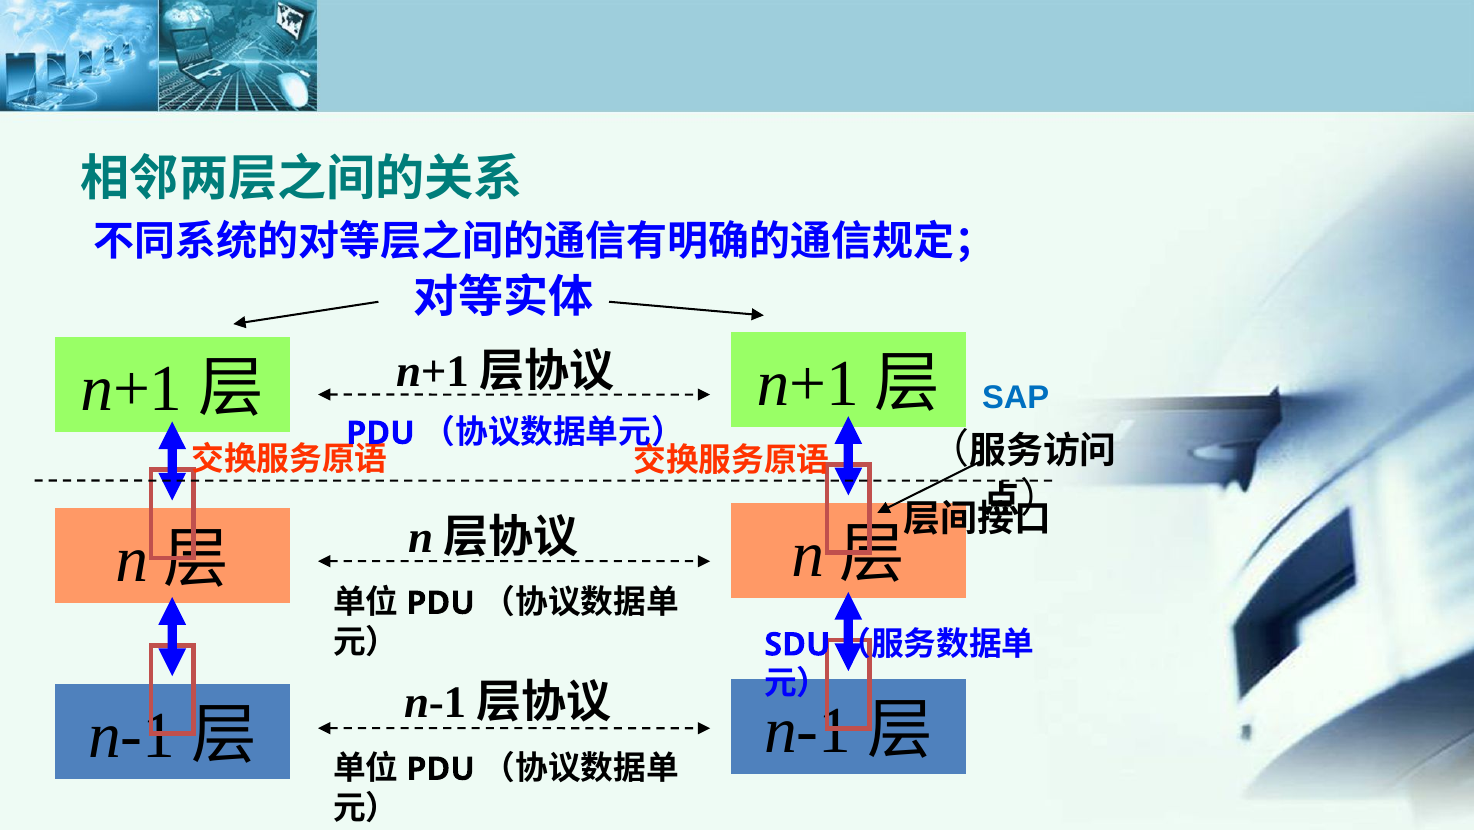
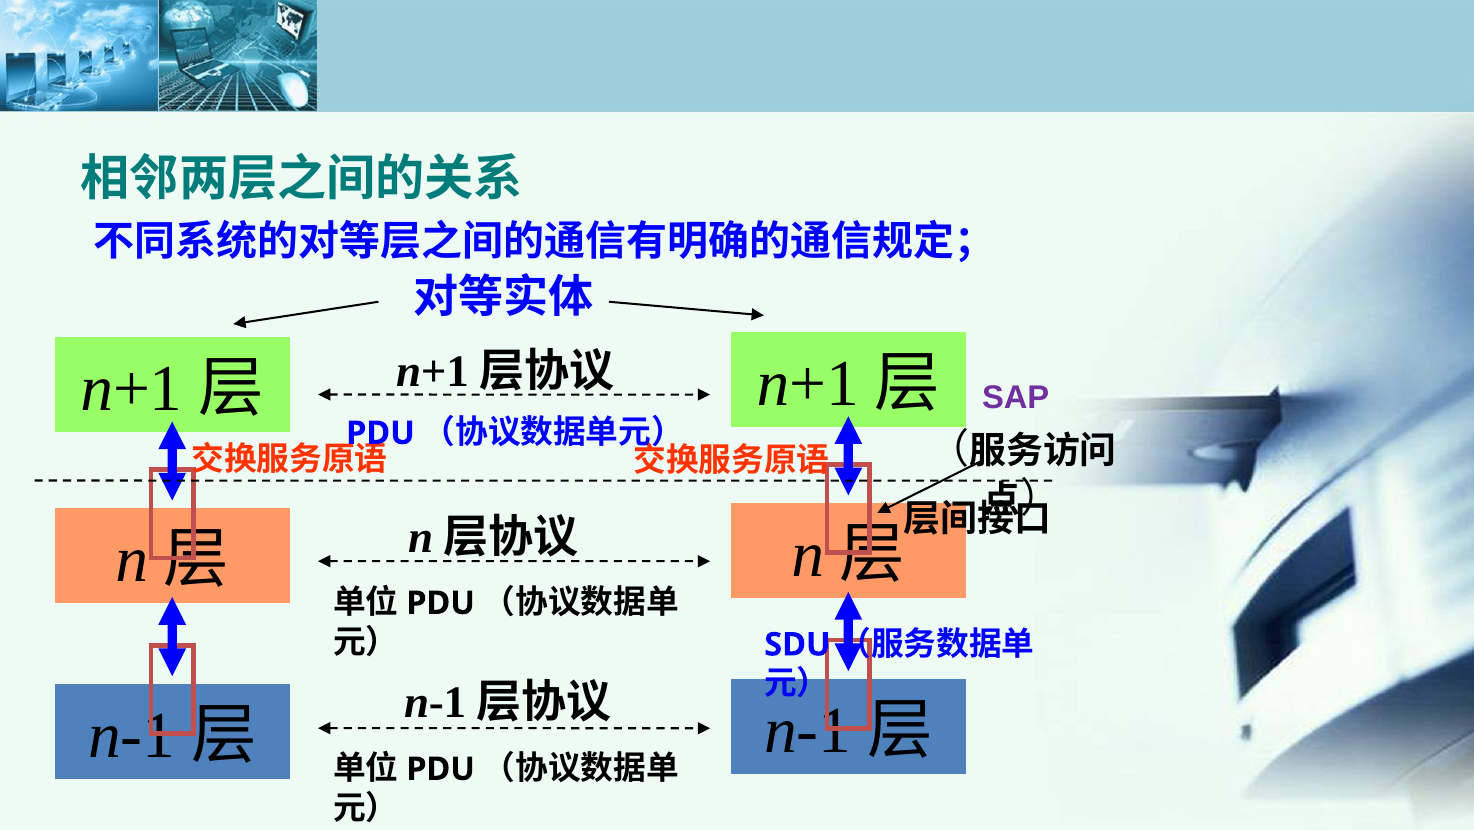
SAP colour: blue -> purple
